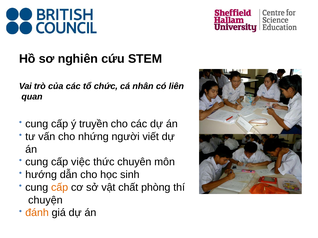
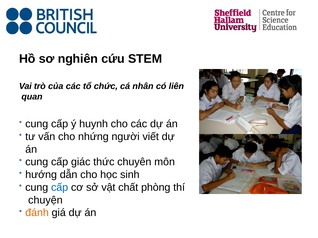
truyền: truyền -> huynh
việc: việc -> giác
cấp at (60, 188) colour: orange -> blue
